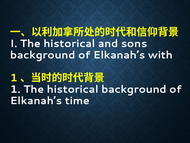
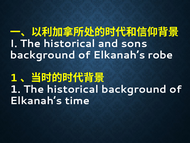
with: with -> robe
